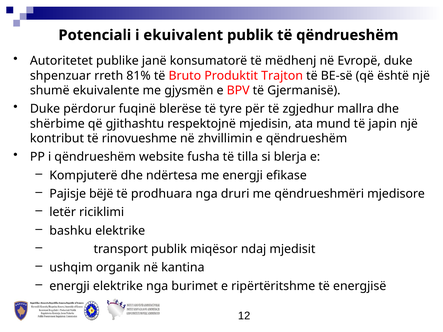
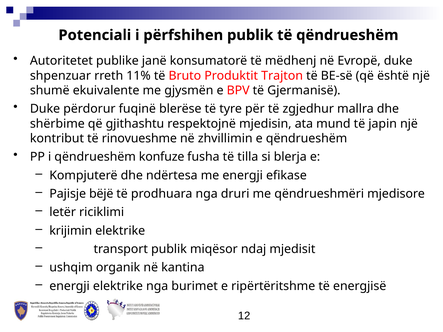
ekuivalent: ekuivalent -> përfshihen
81%: 81% -> 11%
website: website -> konfuze
bashku: bashku -> krijimin
